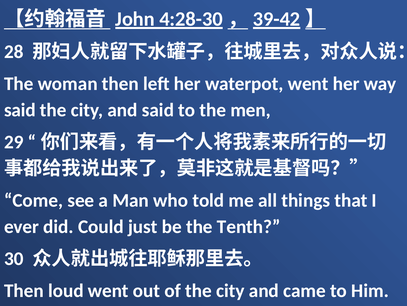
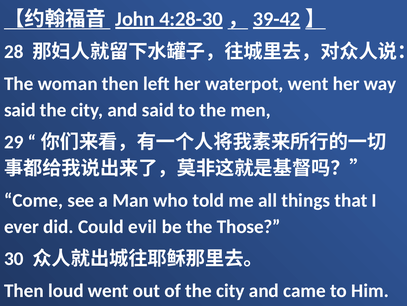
just: just -> evil
Tenth: Tenth -> Those
